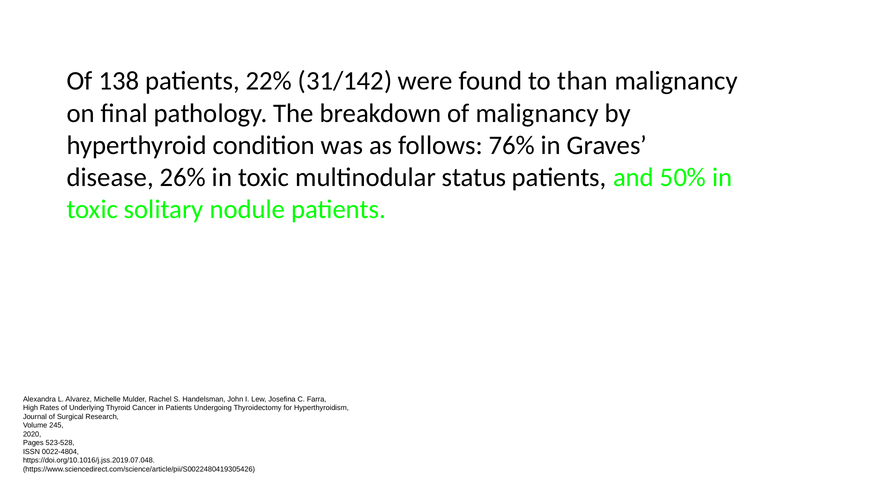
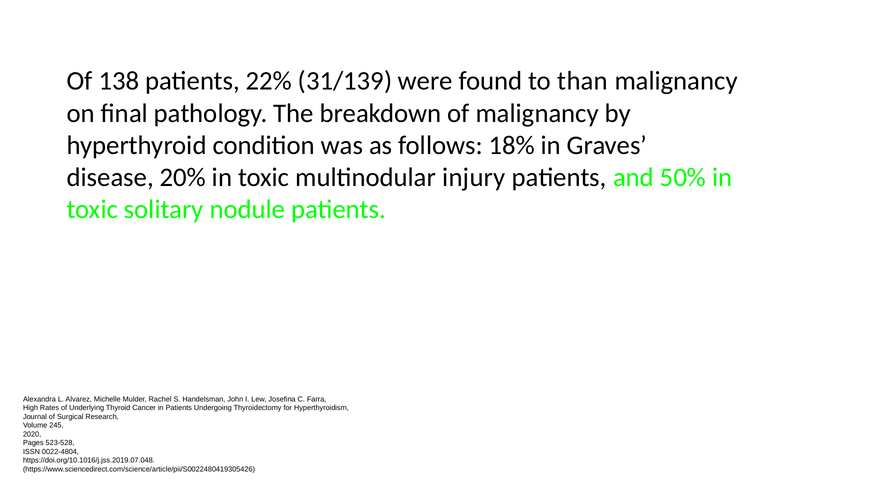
31/142: 31/142 -> 31/139
76%: 76% -> 18%
26%: 26% -> 20%
status: status -> injury
